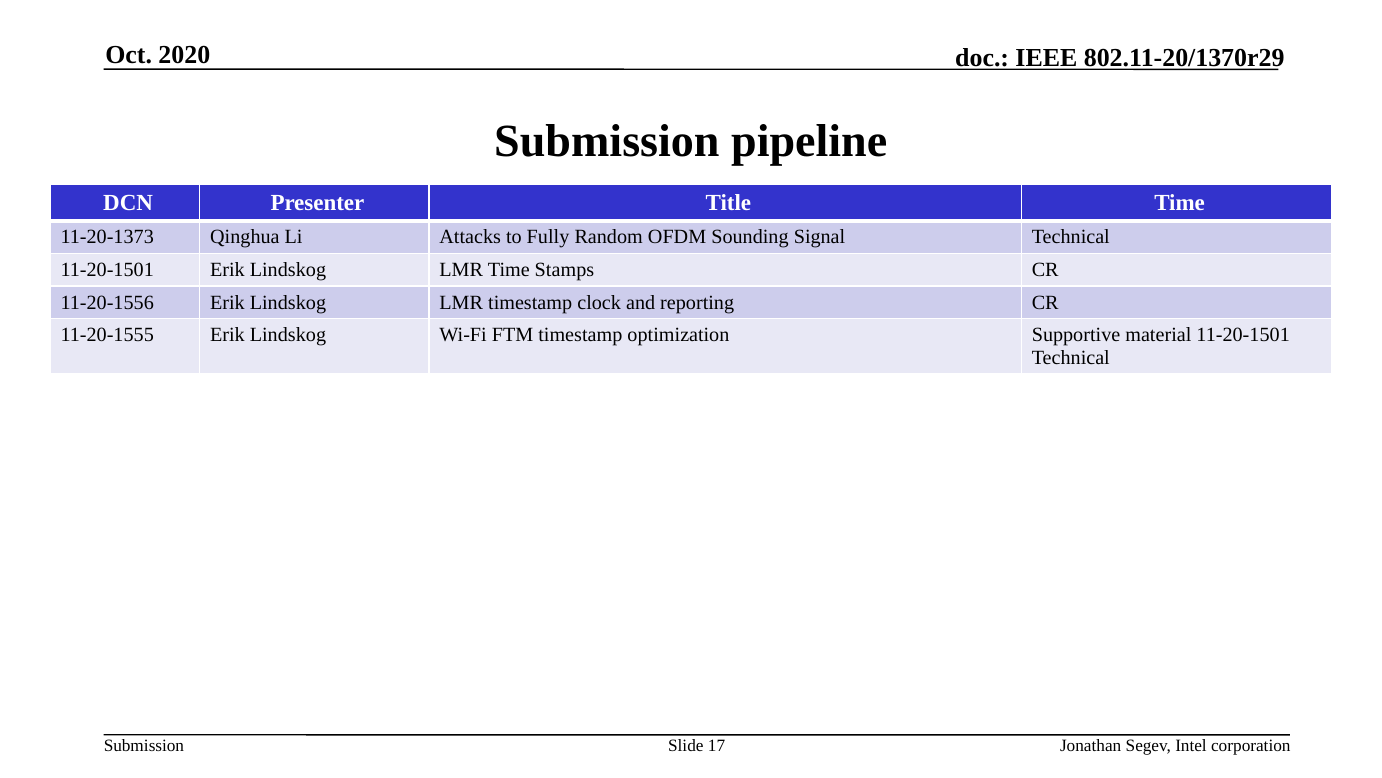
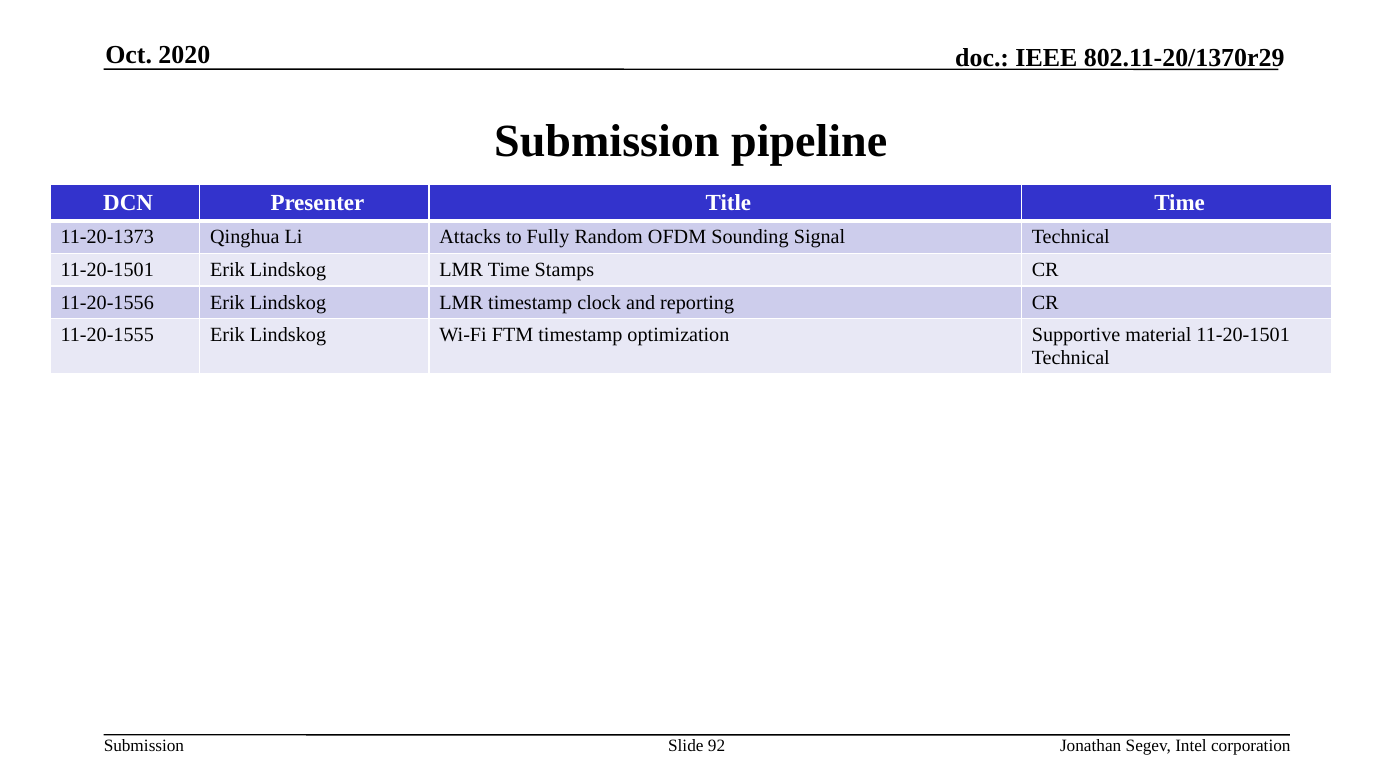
17: 17 -> 92
